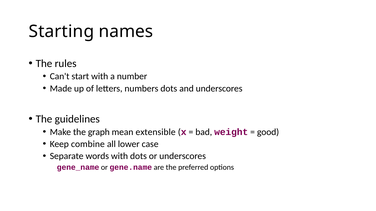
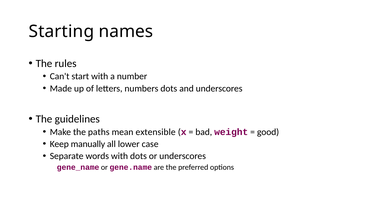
graph: graph -> paths
combine: combine -> manually
